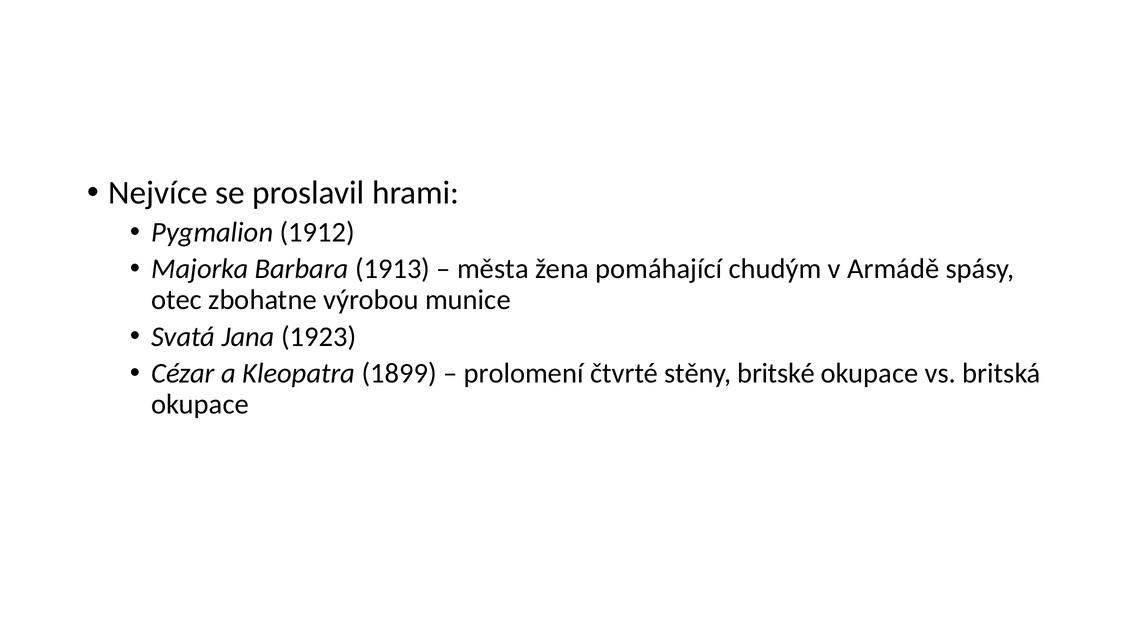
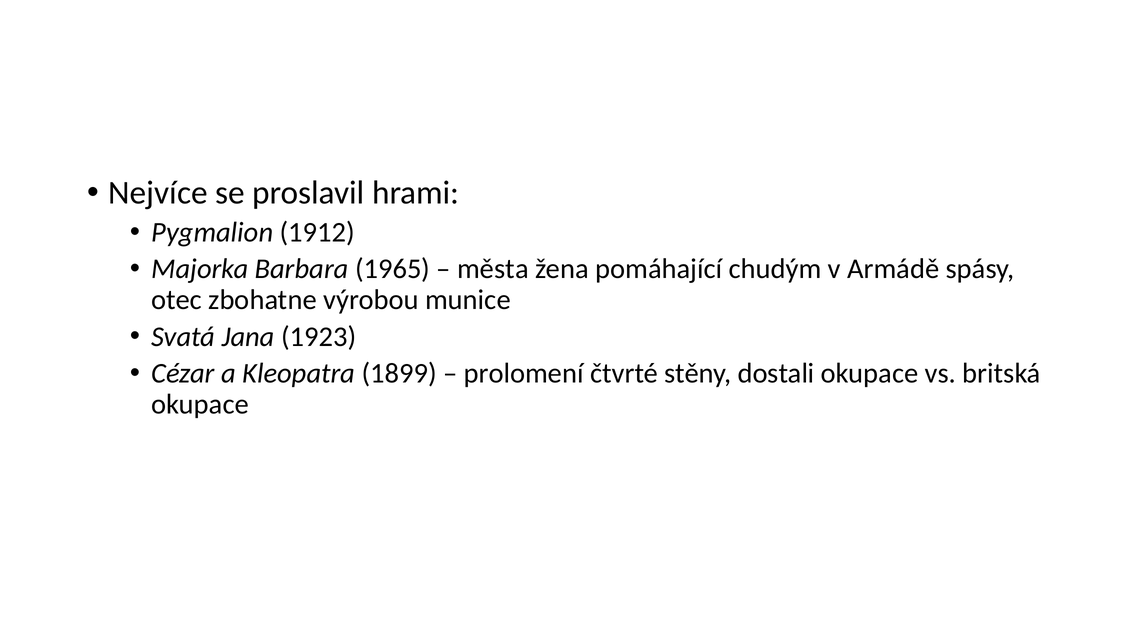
1913: 1913 -> 1965
britské: britské -> dostali
